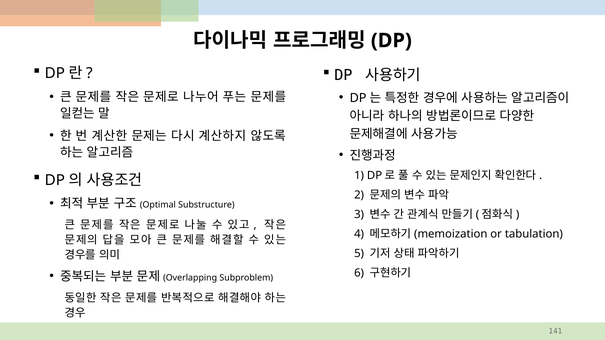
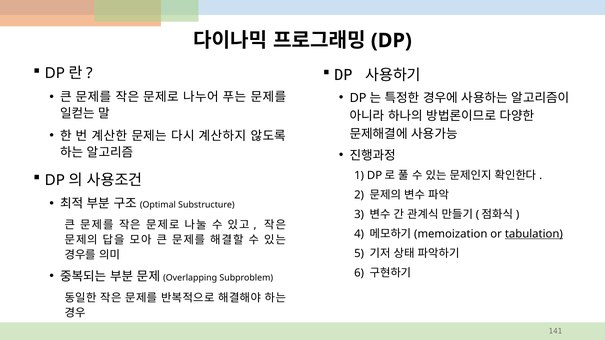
tabulation underline: none -> present
